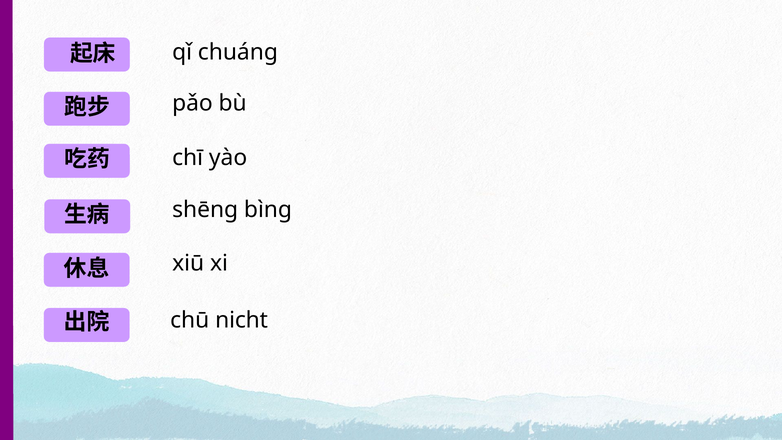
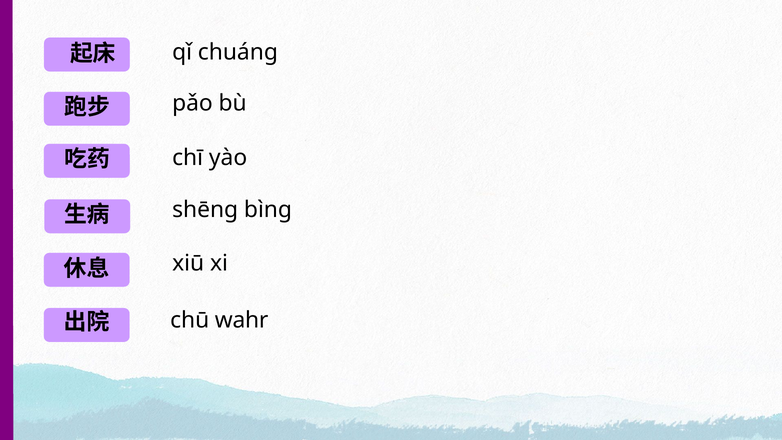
nicht: nicht -> wahr
